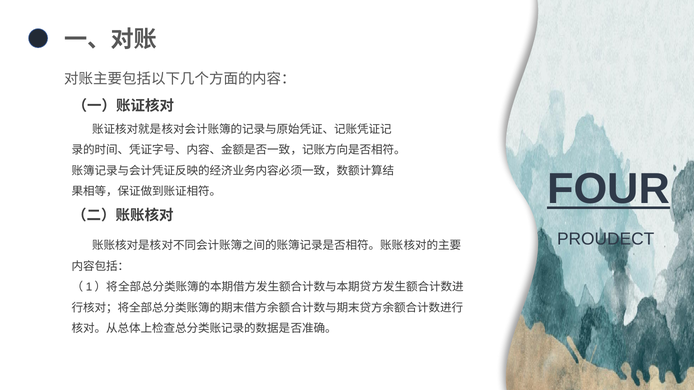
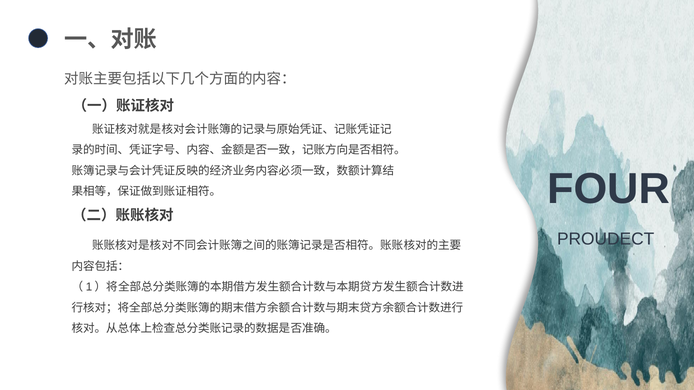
FOUR underline: present -> none
